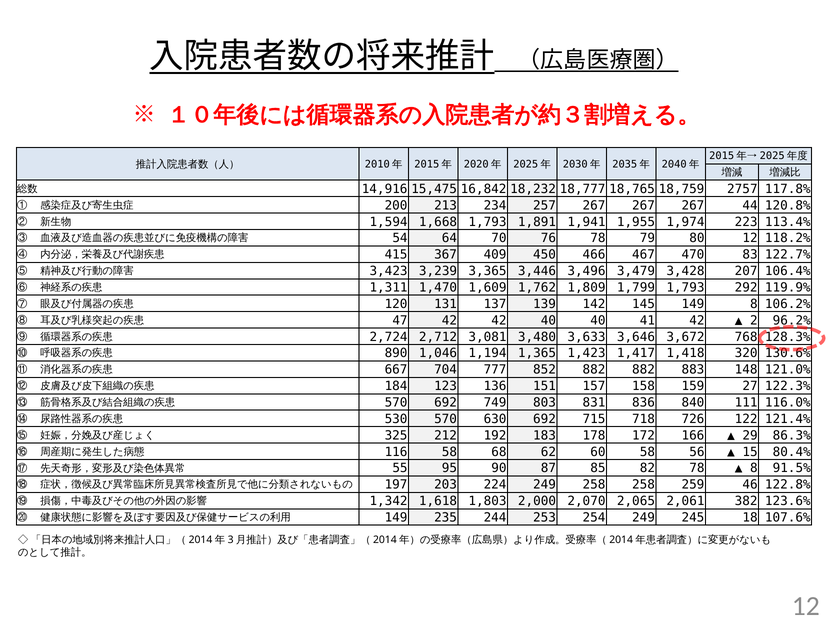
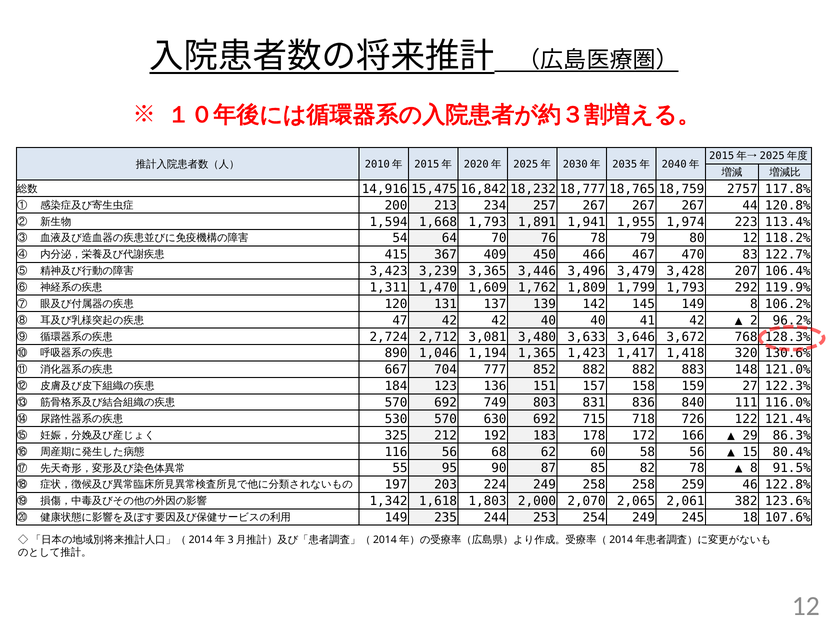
116 58: 58 -> 56
